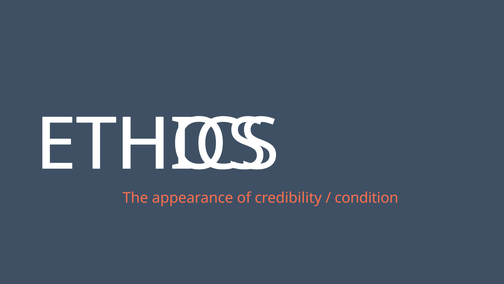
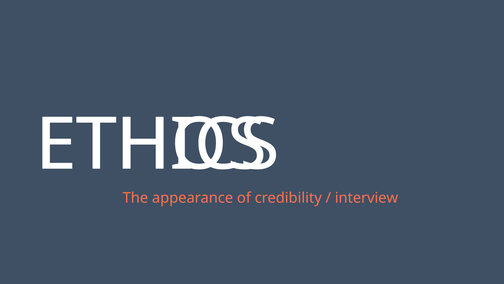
condition: condition -> interview
